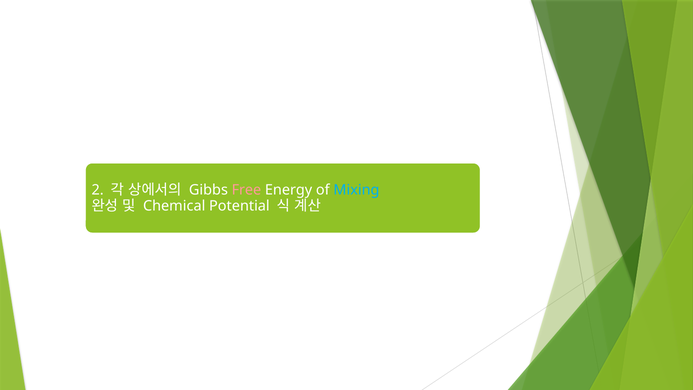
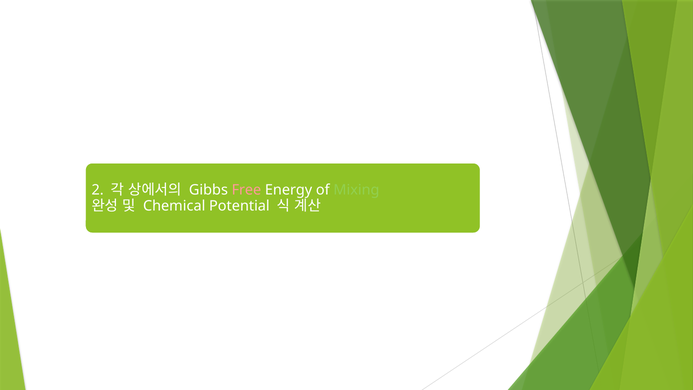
Mixing colour: light blue -> light green
